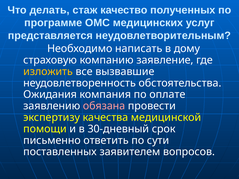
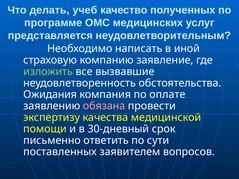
стаж: стаж -> учеб
дому: дому -> иной
изложить colour: yellow -> light green
